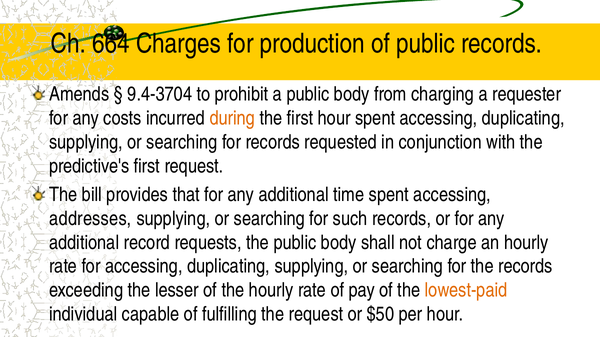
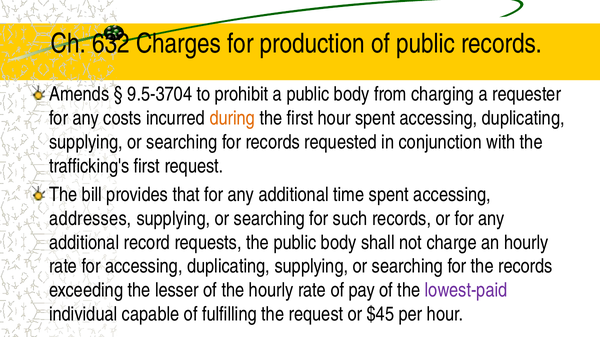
664: 664 -> 632
9.4-3704: 9.4-3704 -> 9.5-3704
predictive's: predictive's -> trafficking's
lowest-paid colour: orange -> purple
$50: $50 -> $45
